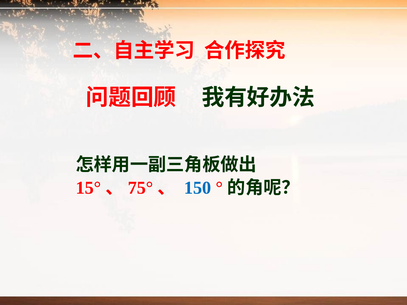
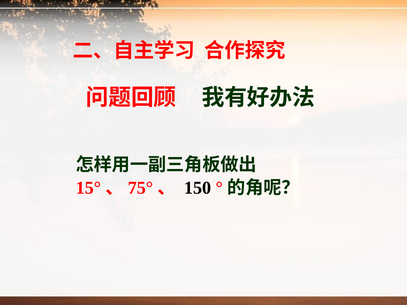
150 colour: blue -> black
